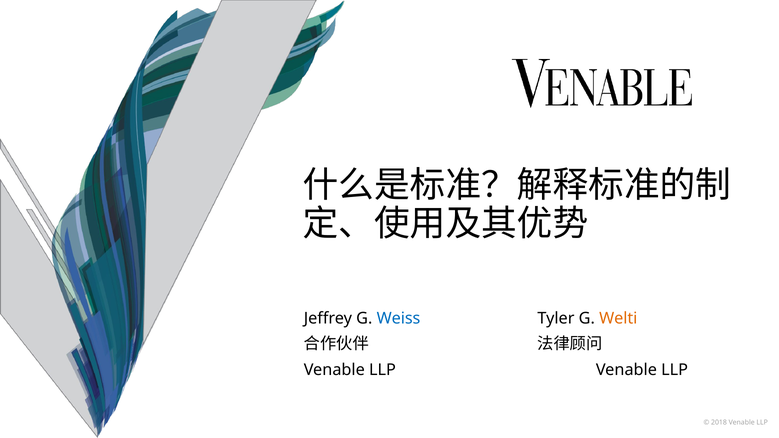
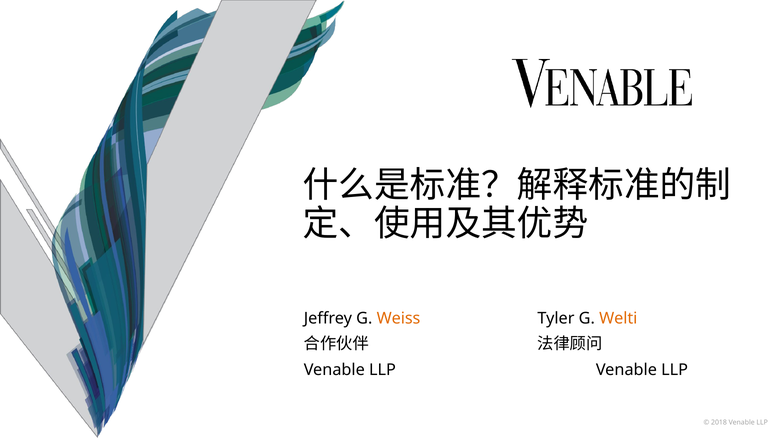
Weiss colour: blue -> orange
